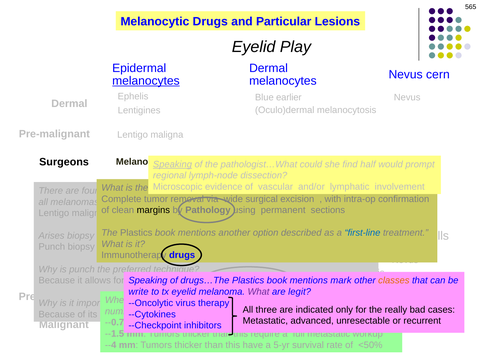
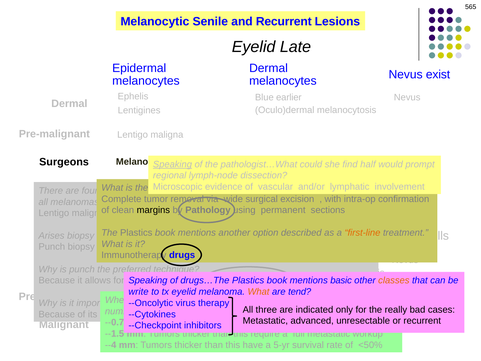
Melanocytic Drugs: Drugs -> Senile
and Particular: Particular -> Recurrent
Play: Play -> Late
cern: cern -> exist
melanocytes at (146, 81) underline: present -> none
first-line colour: blue -> orange
mark: mark -> basic
What at (259, 292) colour: purple -> orange
legit: legit -> tend
